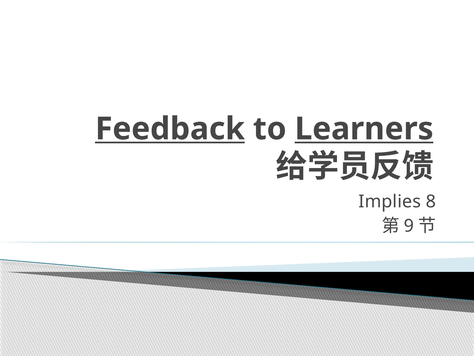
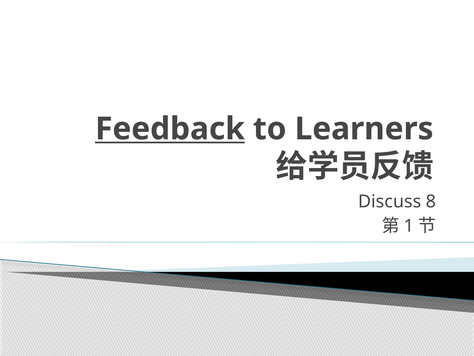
Learners underline: present -> none
Implies: Implies -> Discuss
9: 9 -> 1
